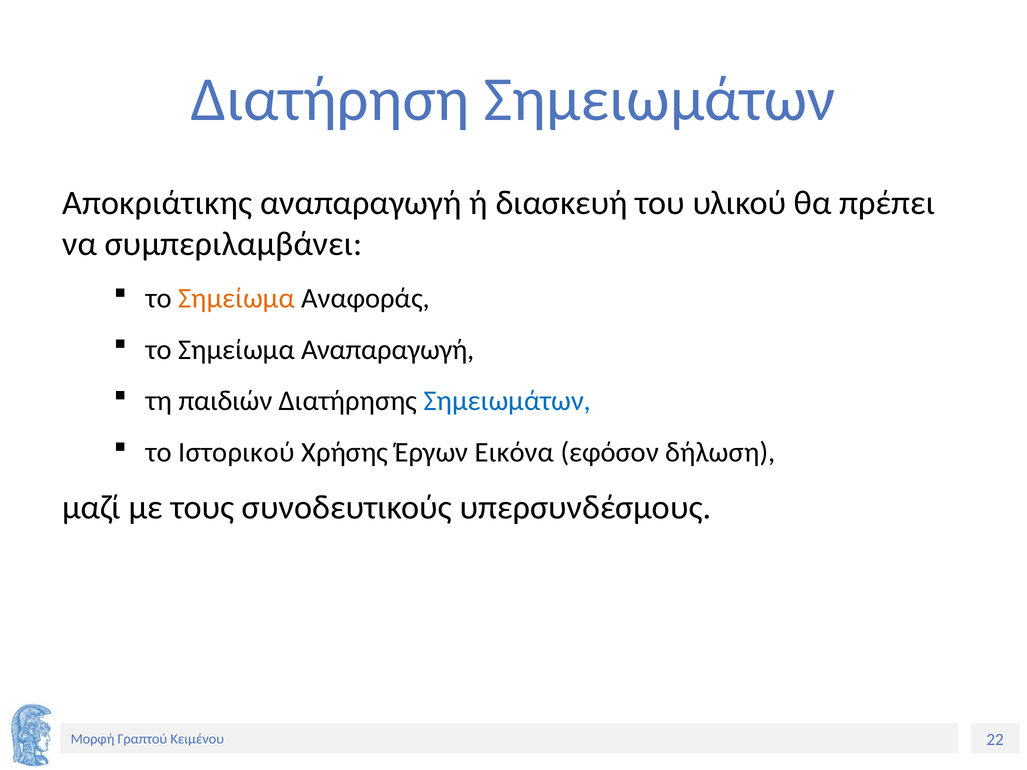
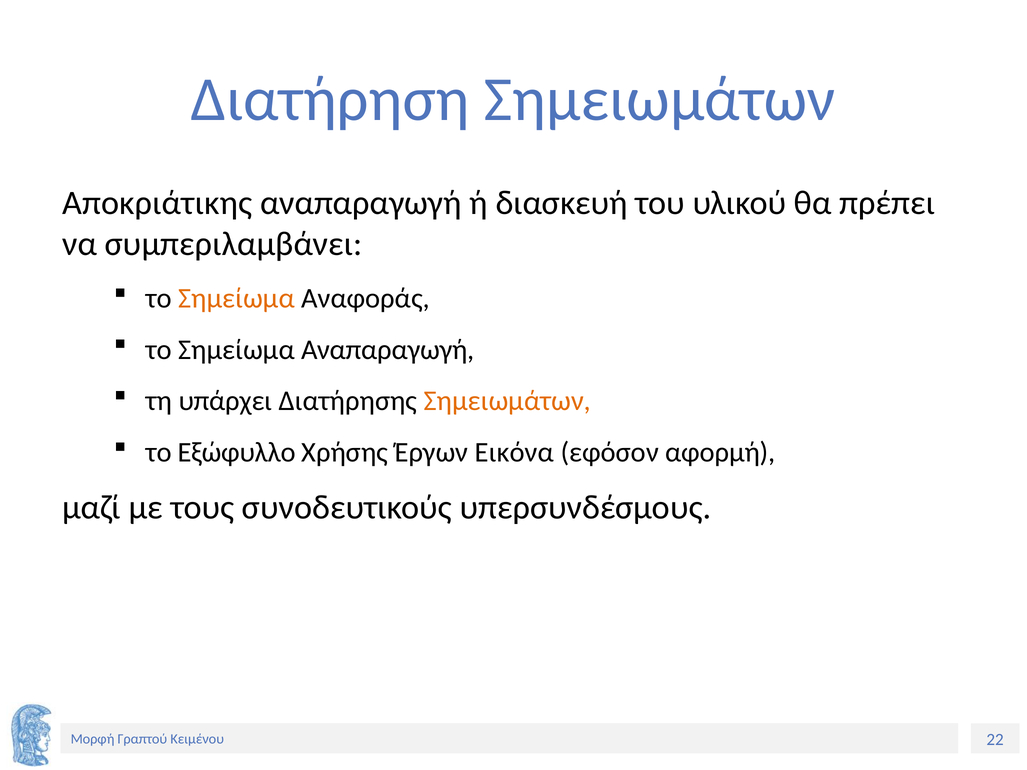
παιδιών: παιδιών -> υπάρχει
Σημειωμάτων at (507, 401) colour: blue -> orange
Ιστορικού: Ιστορικού -> Εξώφυλλο
δήλωση: δήλωση -> αφορμή
